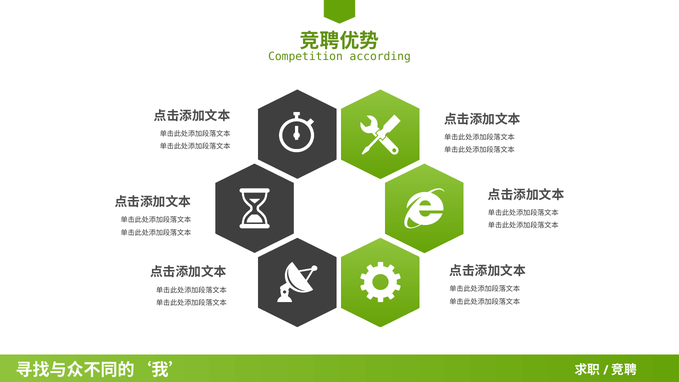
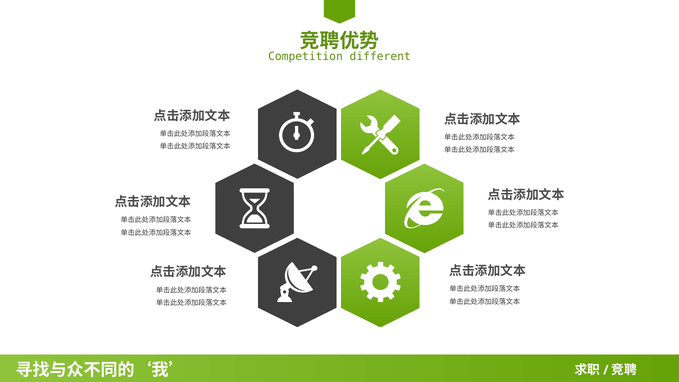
according: according -> different
